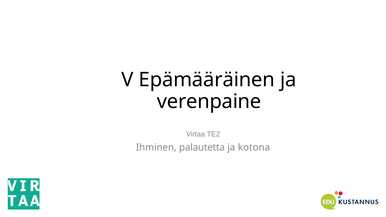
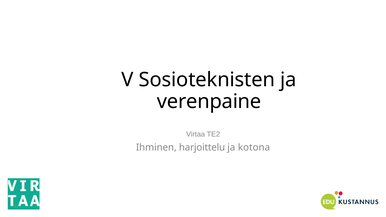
Epämääräinen: Epämääräinen -> Sosioteknisten
palautetta: palautetta -> harjoittelu
